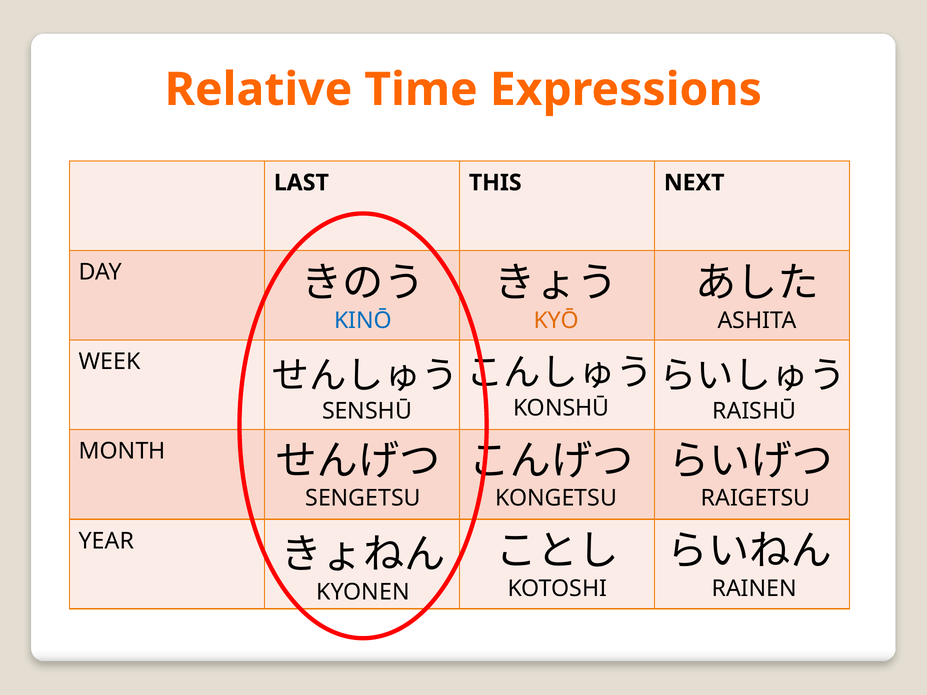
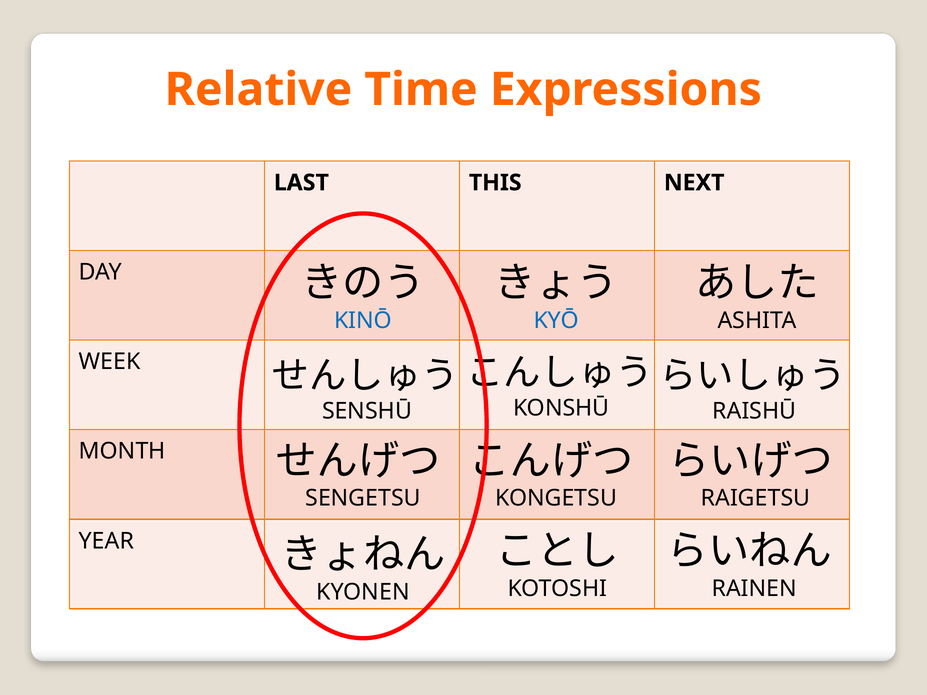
KYŌ colour: orange -> blue
